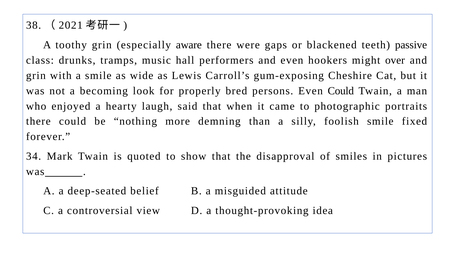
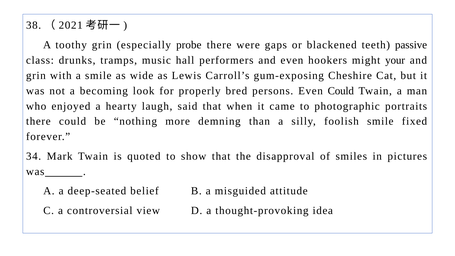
aware: aware -> probe
over: over -> your
